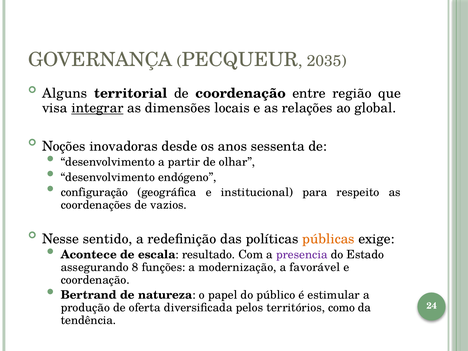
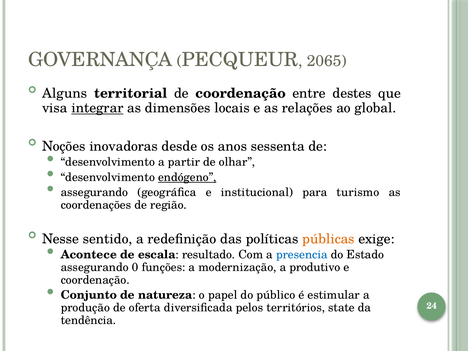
2035: 2035 -> 2065
região: região -> destes
endógeno underline: none -> present
configuração at (94, 192): configuração -> assegurando
respeito: respeito -> turismo
vazios: vazios -> região
presencia colour: purple -> blue
8: 8 -> 0
favorável: favorável -> produtivo
Bertrand: Bertrand -> Conjunto
como: como -> state
